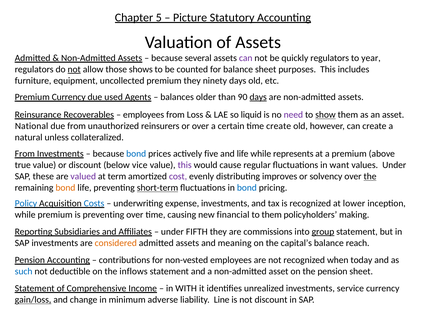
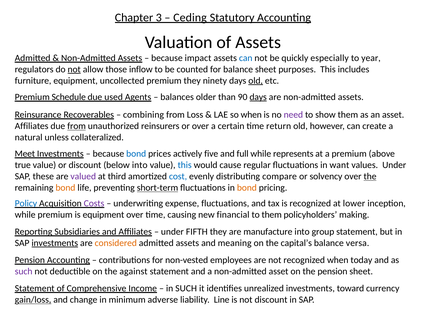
5: 5 -> 3
Picture: Picture -> Ceding
several: several -> impact
can at (246, 58) colour: purple -> blue
quickly regulators: regulators -> especially
shows: shows -> inflow
old at (256, 81) underline: none -> present
Premium Currency: Currency -> Schedule
employees at (144, 115): employees -> combining
so liquid: liquid -> when
show underline: present -> none
National at (32, 126): National -> Affiliates
from at (77, 126) underline: none -> present
time create: create -> return
From at (25, 154): From -> Meet
and life: life -> full
below vice: vice -> into
this at (185, 165) colour: purple -> blue
term: term -> third
cost colour: purple -> blue
improves: improves -> compare
bond at (247, 188) colour: blue -> orange
Costs colour: blue -> purple
expense investments: investments -> fluctuations
is preventing: preventing -> equipment
commissions: commissions -> manufacture
group underline: present -> none
investments at (55, 243) underline: none -> present
reach: reach -> versa
such at (24, 272) colour: blue -> purple
inflows: inflows -> against
in WITH: WITH -> SUCH
service: service -> toward
